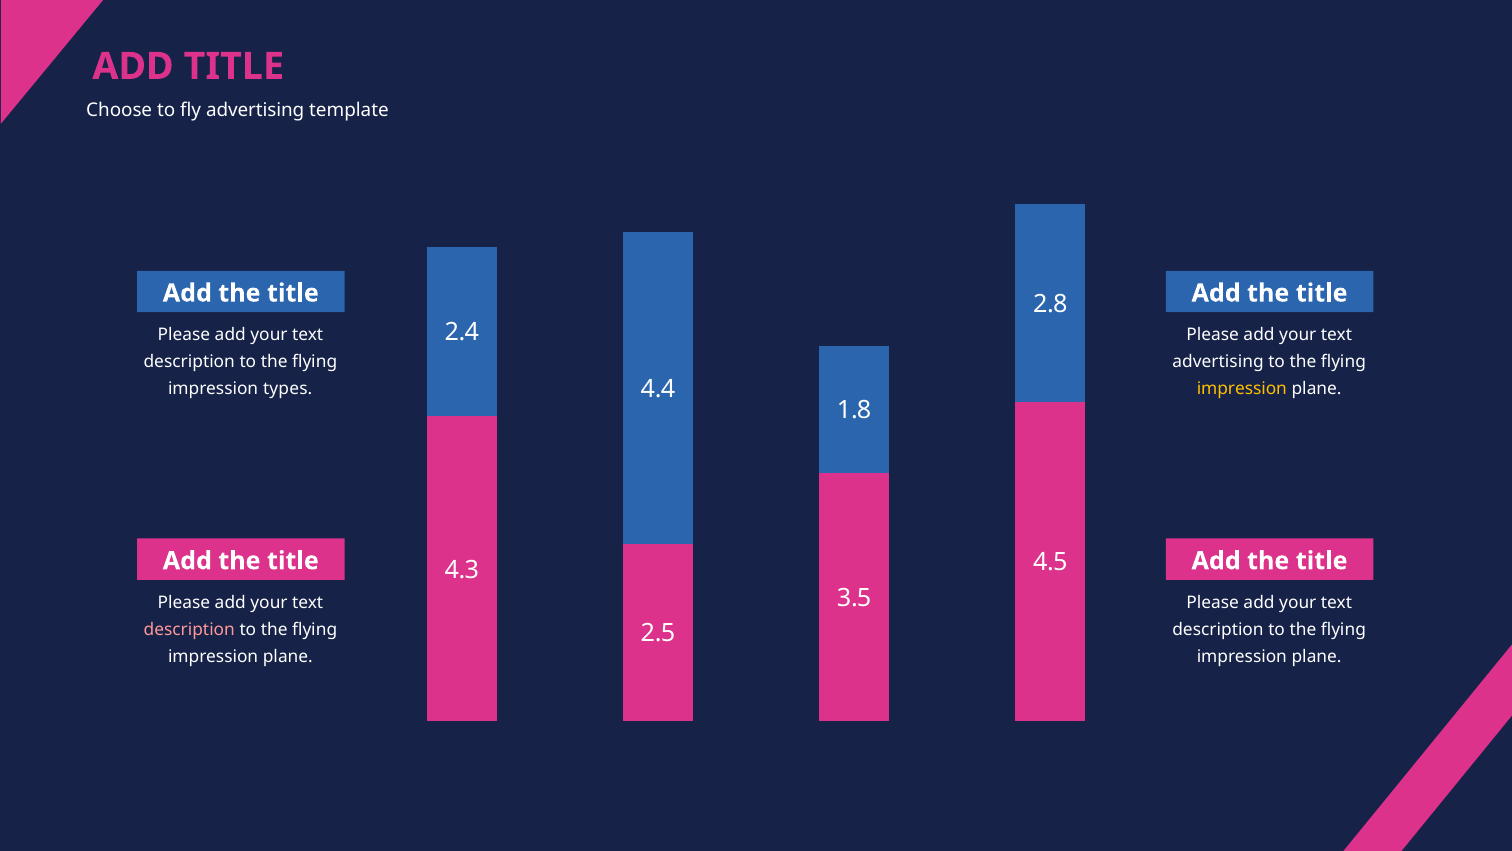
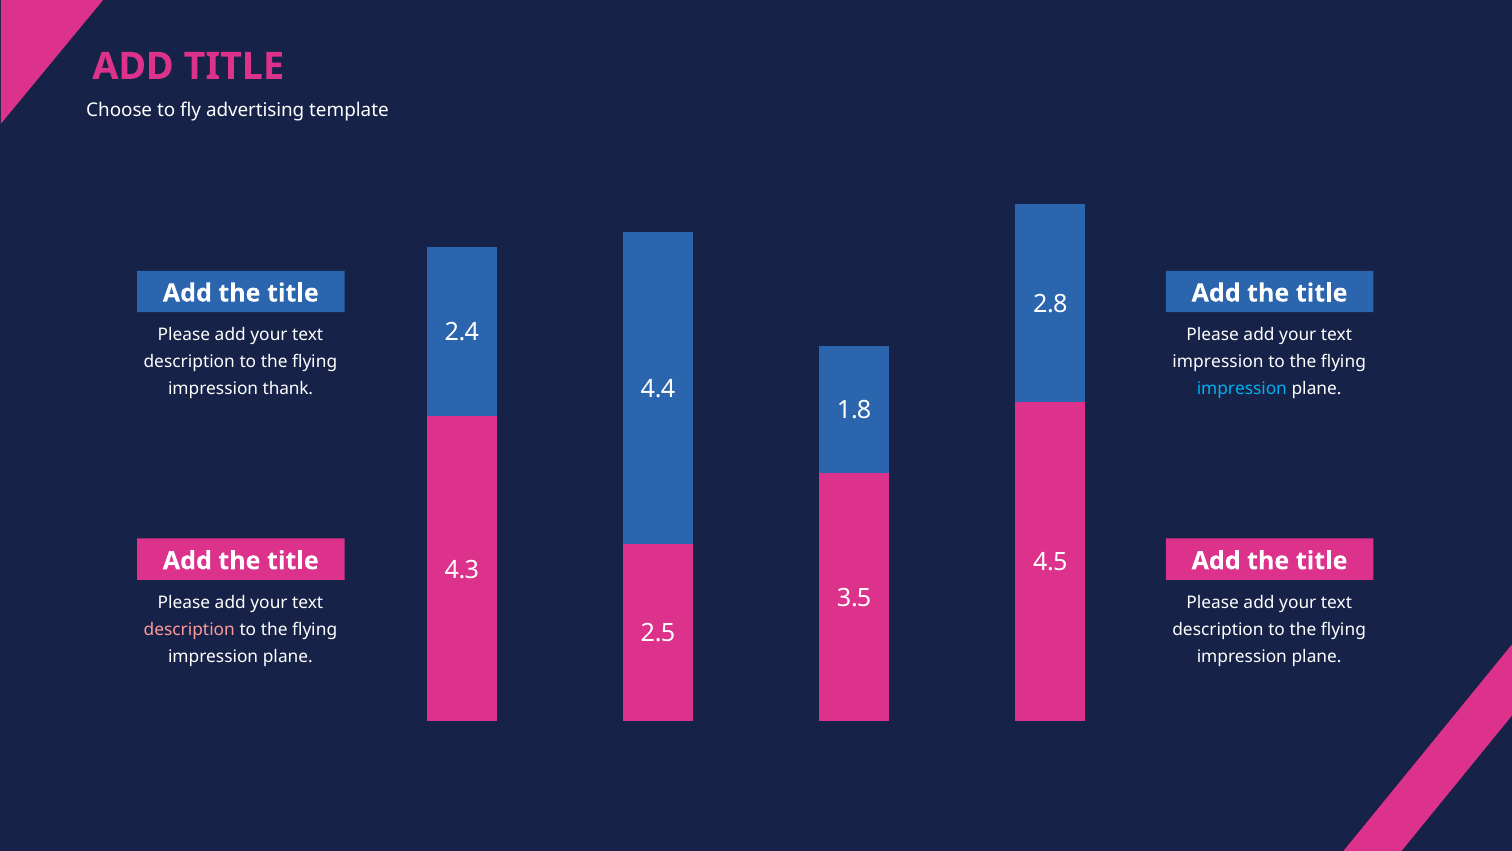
advertising at (1218, 362): advertising -> impression
types: types -> thank
impression at (1242, 389) colour: yellow -> light blue
